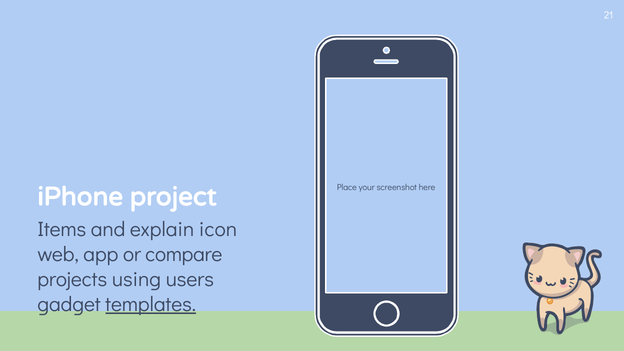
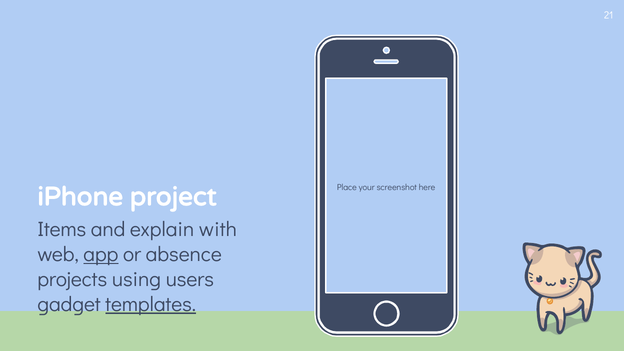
icon: icon -> with
app underline: none -> present
compare: compare -> absence
